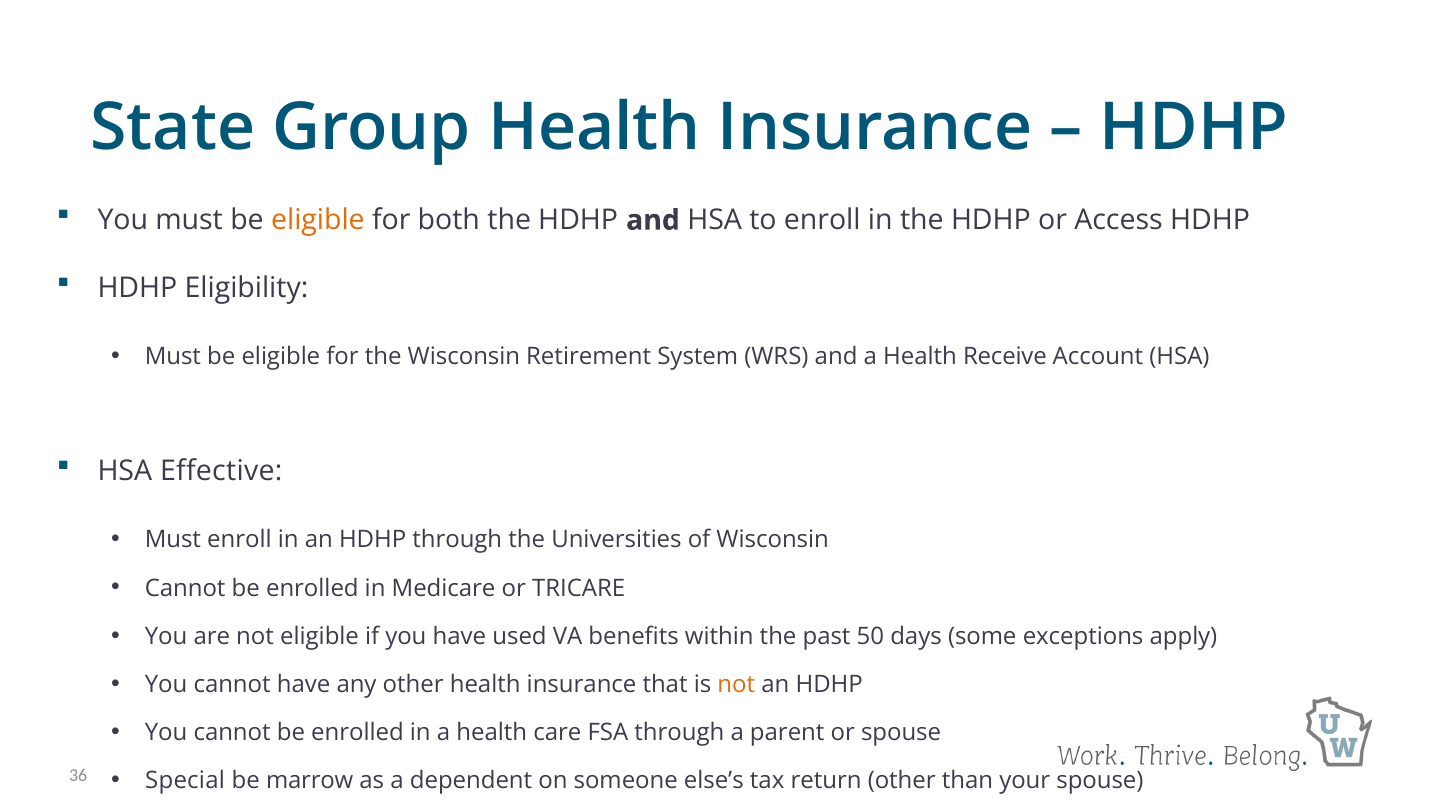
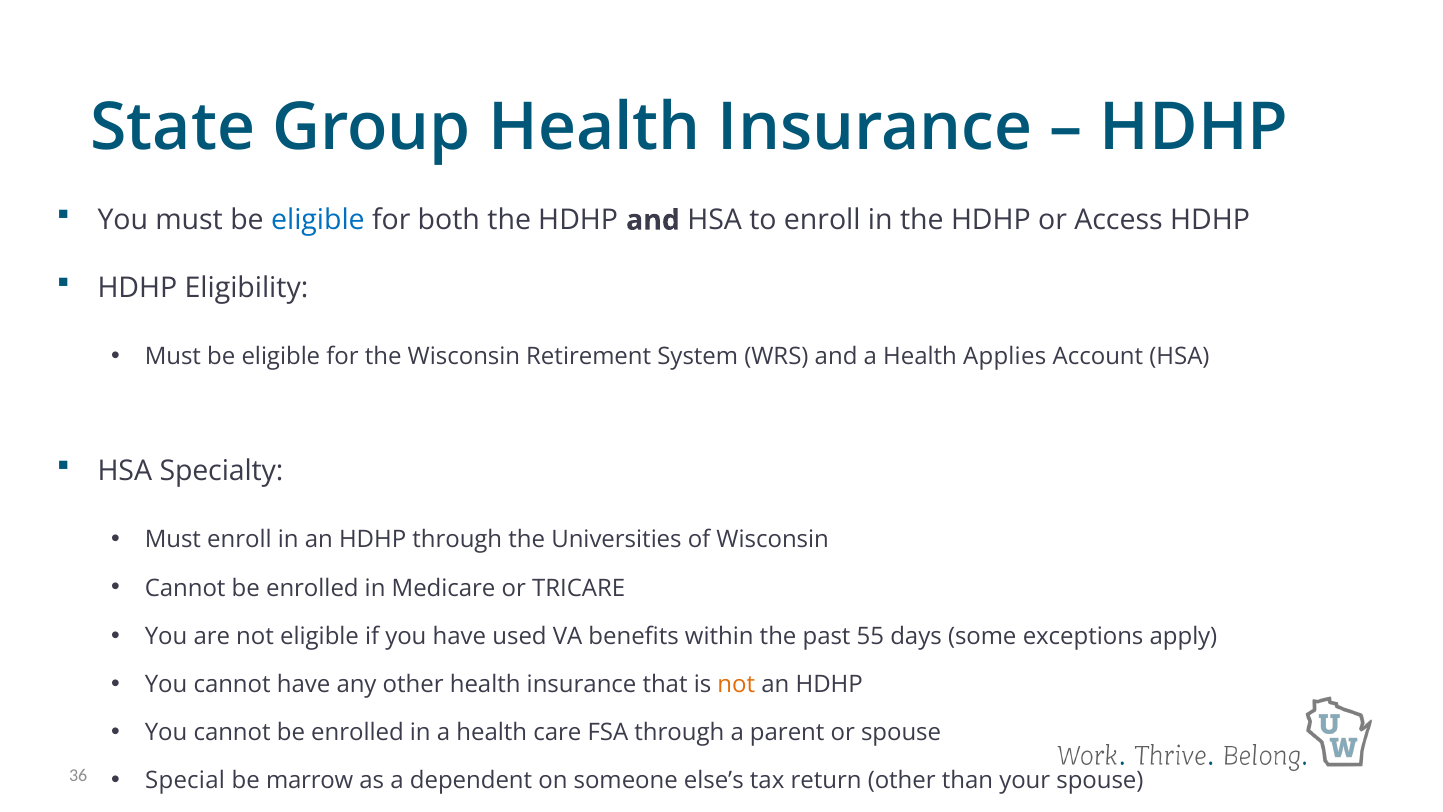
eligible at (318, 220) colour: orange -> blue
Receive: Receive -> Applies
Effective: Effective -> Specialty
50: 50 -> 55
